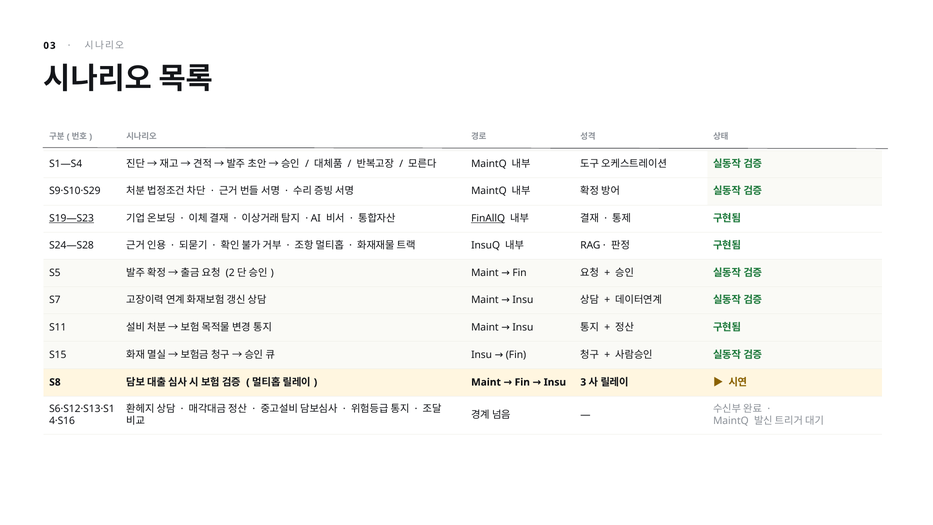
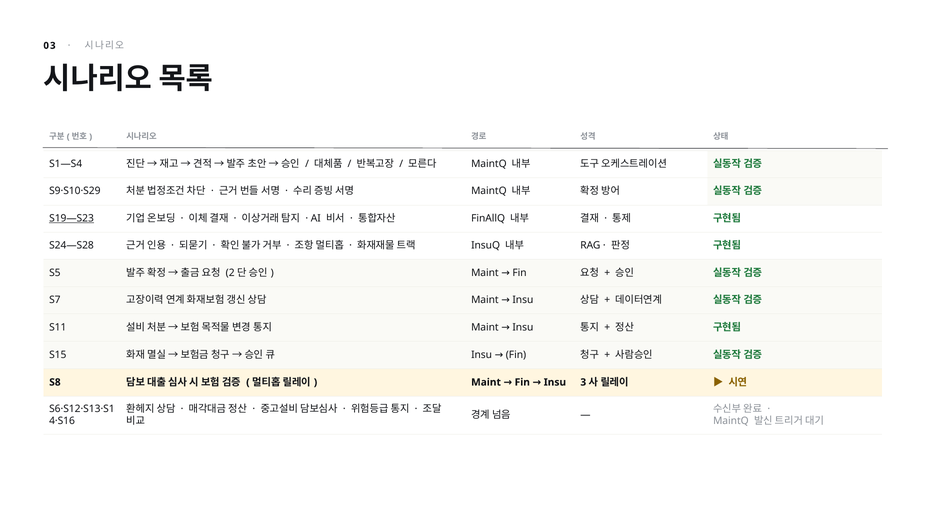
FinAllQ underline: present -> none
